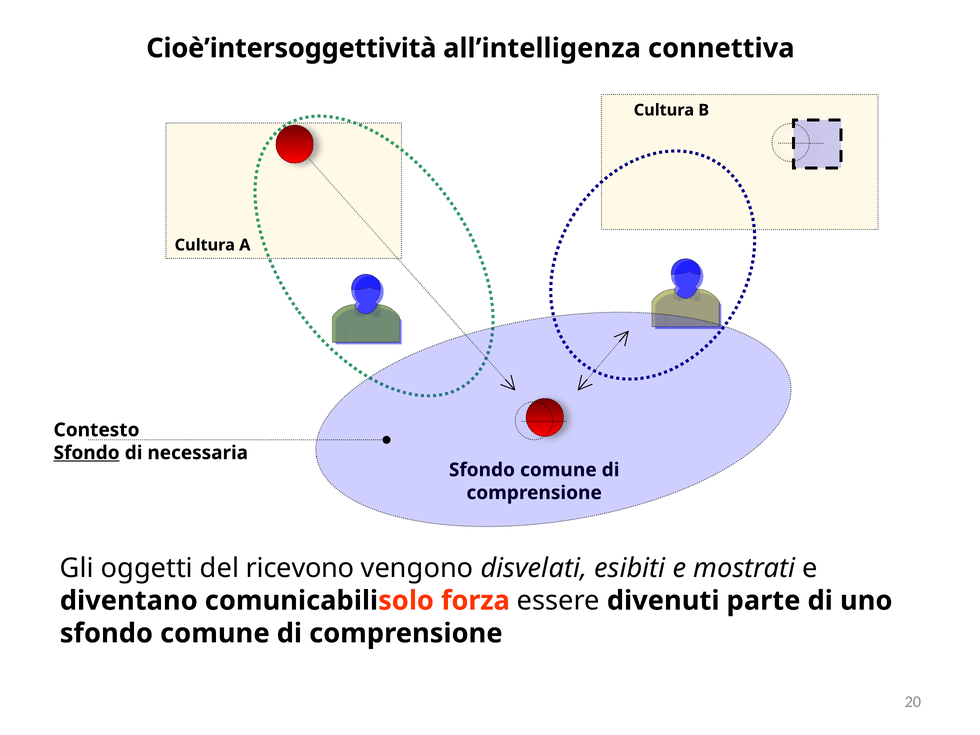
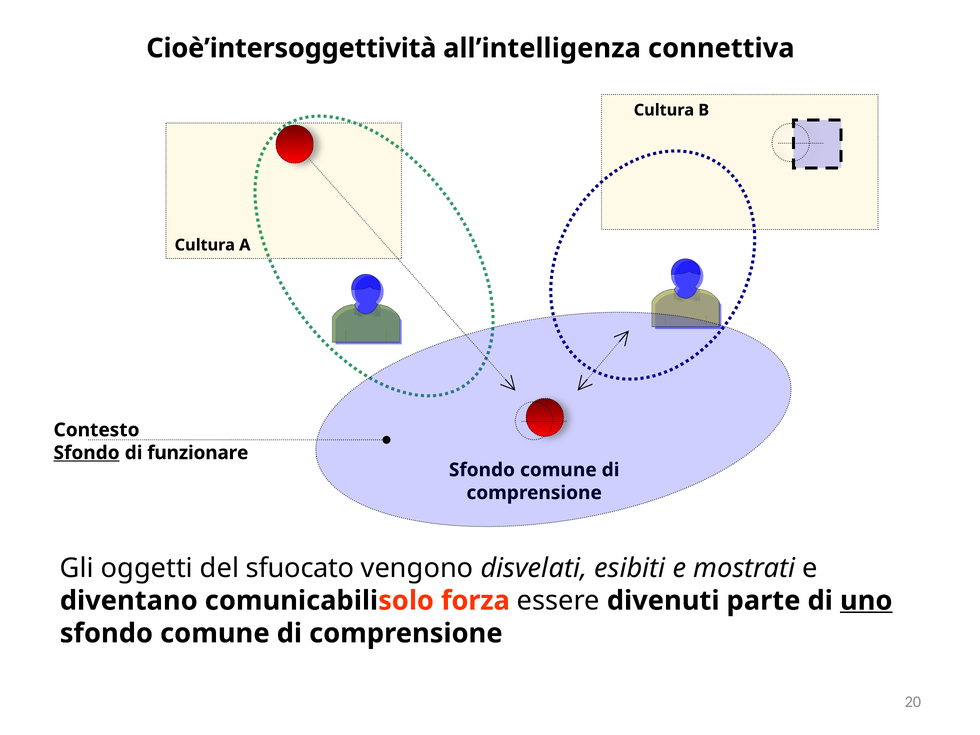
necessaria: necessaria -> funzionare
ricevono: ricevono -> sfuocato
uno underline: none -> present
